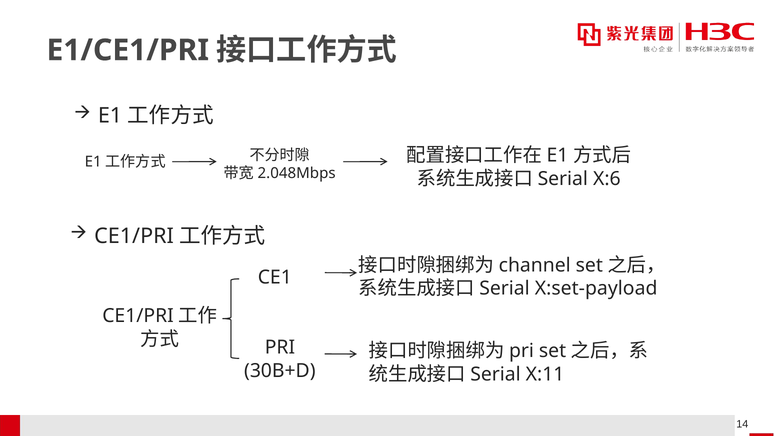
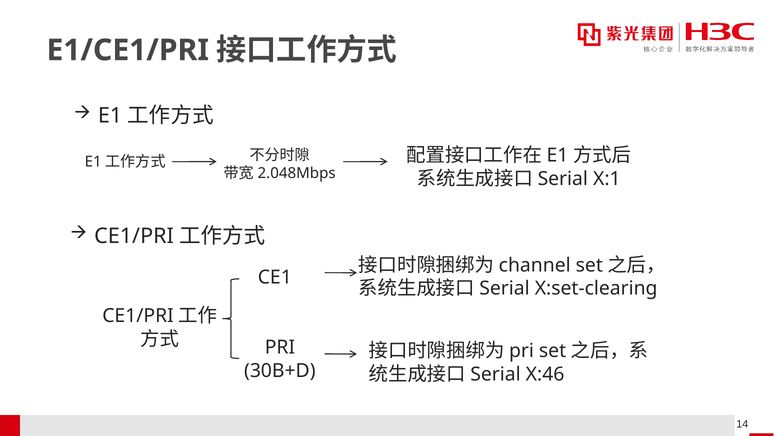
X:6: X:6 -> X:1
X:set-payload: X:set-payload -> X:set-clearing
X:11: X:11 -> X:46
